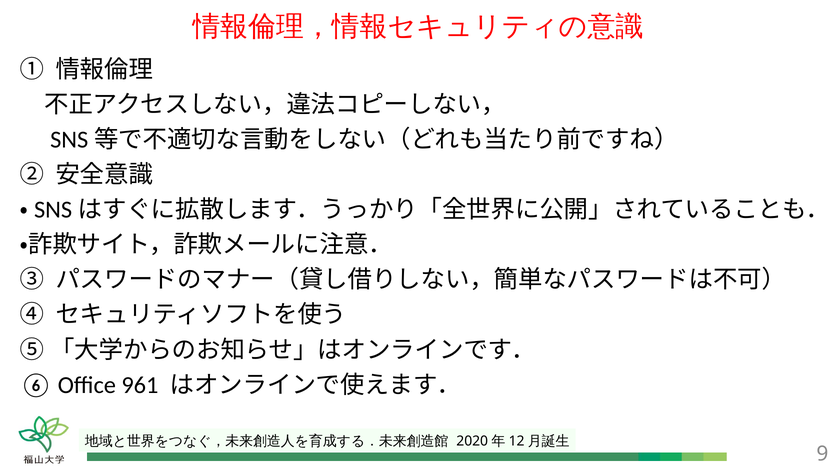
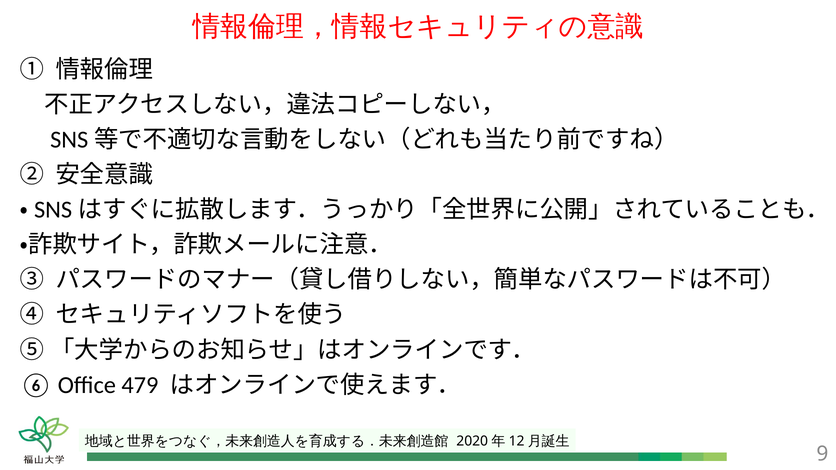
961: 961 -> 479
